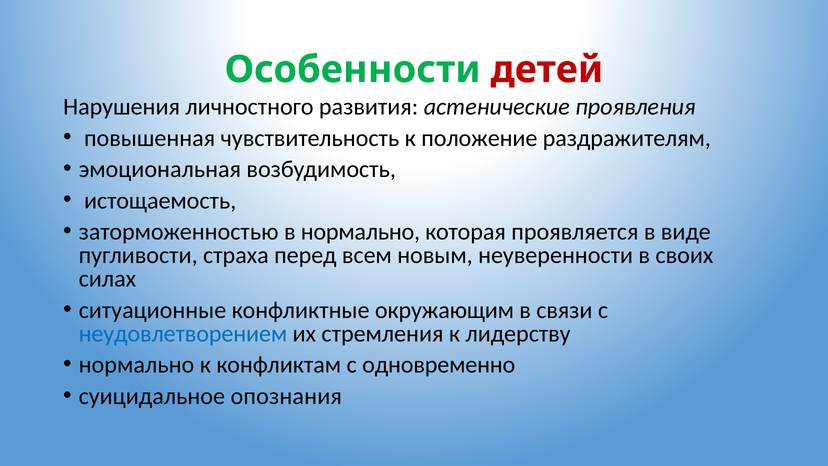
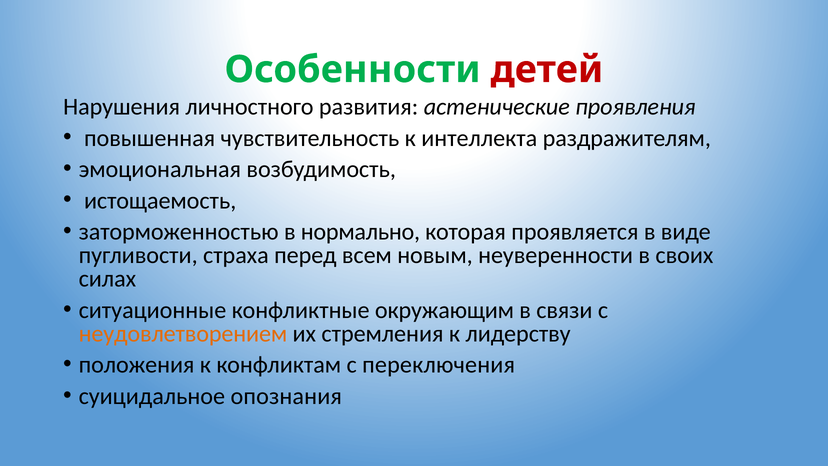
положение: положение -> интеллекта
неудовлетворением colour: blue -> orange
нормально at (136, 365): нормально -> положения
одновременно: одновременно -> переключения
